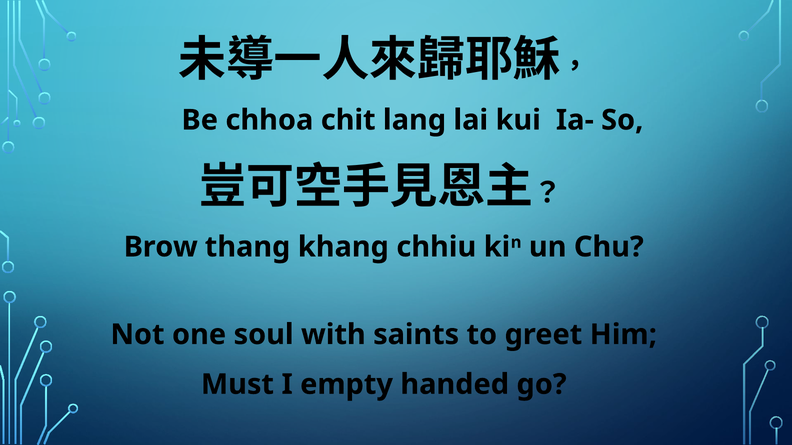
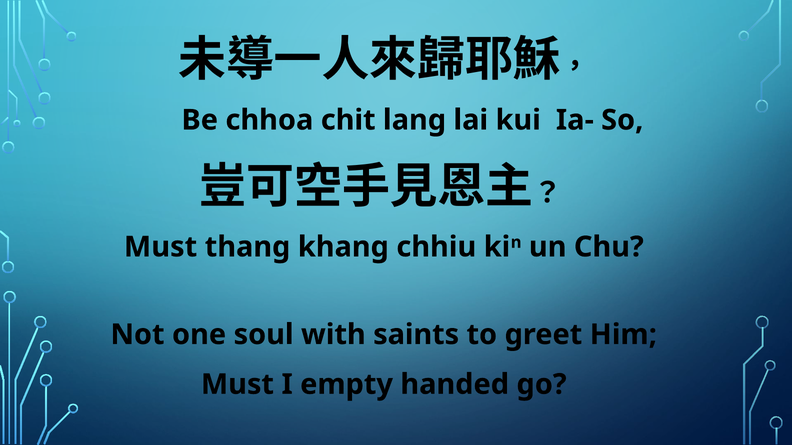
Brow at (161, 247): Brow -> Must
